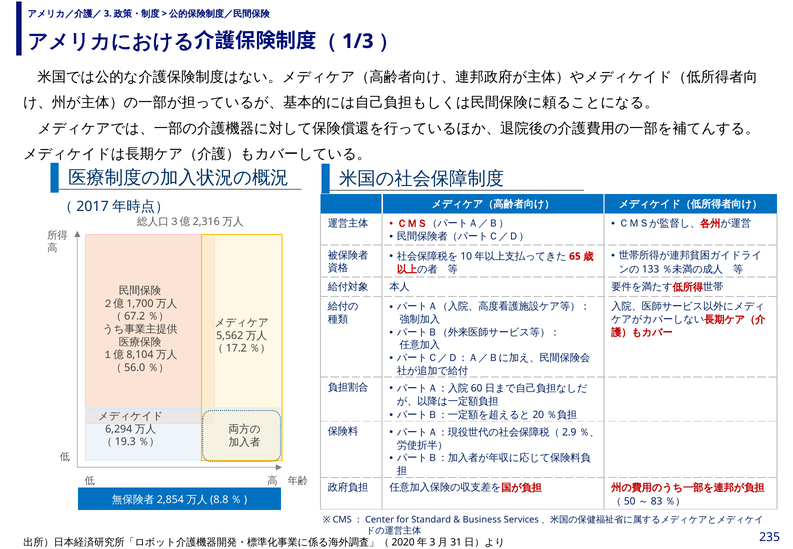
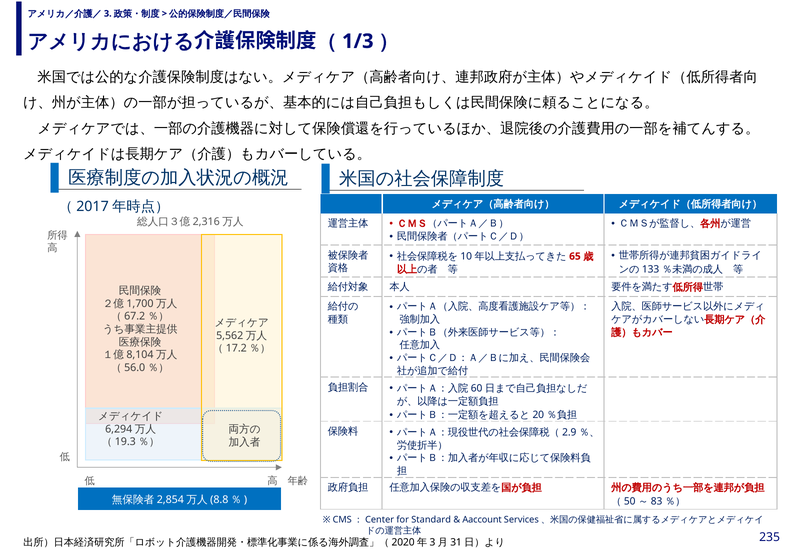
Business: Business -> Aaccount
